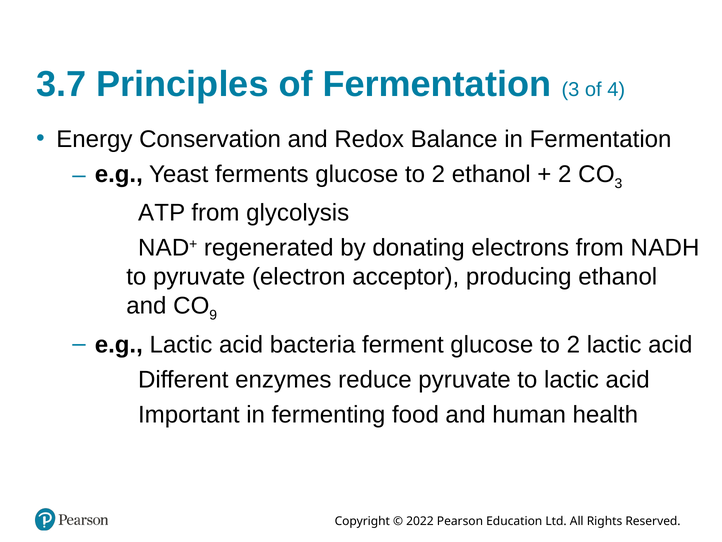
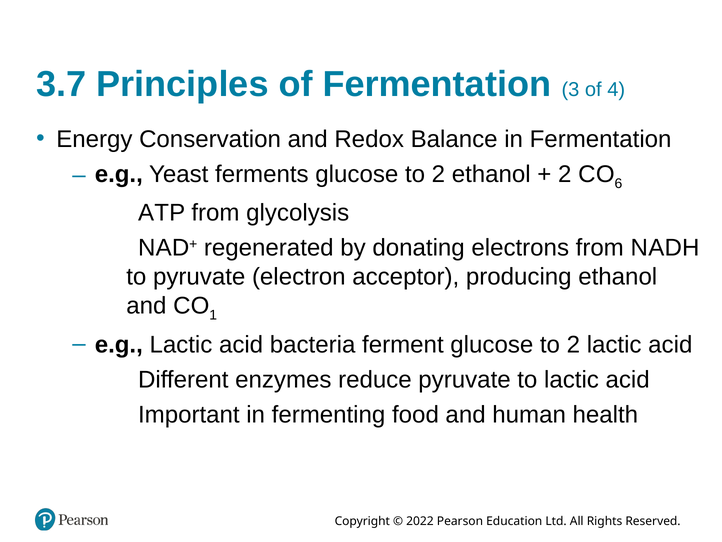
3 at (618, 183): 3 -> 6
9: 9 -> 1
